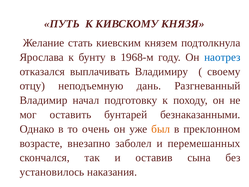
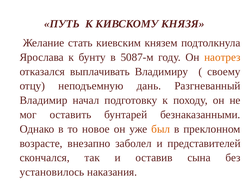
1968-м: 1968-м -> 5087-м
наотрез colour: blue -> orange
очень: очень -> новое
перемешанных: перемешанных -> представителей
